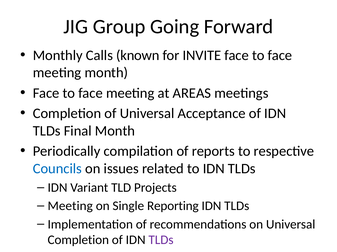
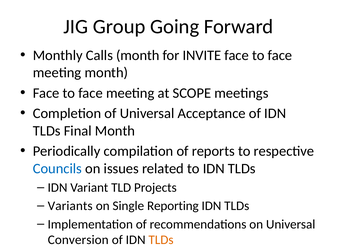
Calls known: known -> month
AREAS: AREAS -> SCOPE
Meeting at (70, 206): Meeting -> Variants
Completion at (78, 241): Completion -> Conversion
TLDs at (161, 241) colour: purple -> orange
